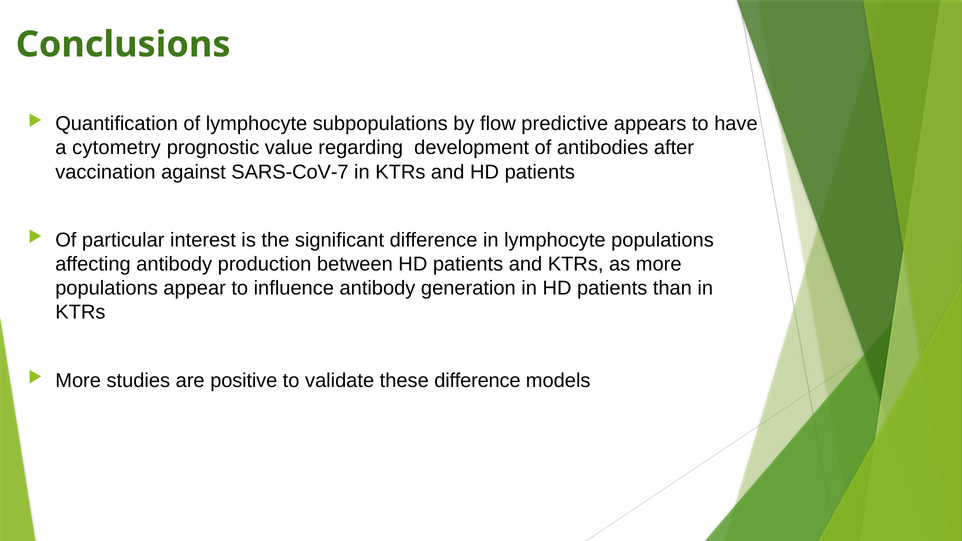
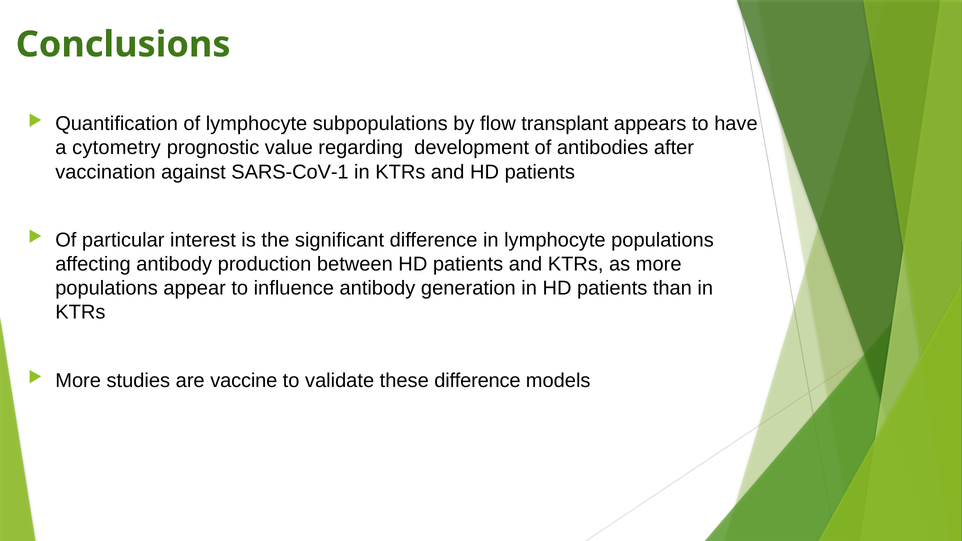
predictive: predictive -> transplant
SARS-CoV-7: SARS-CoV-7 -> SARS-CoV-1
positive: positive -> vaccine
